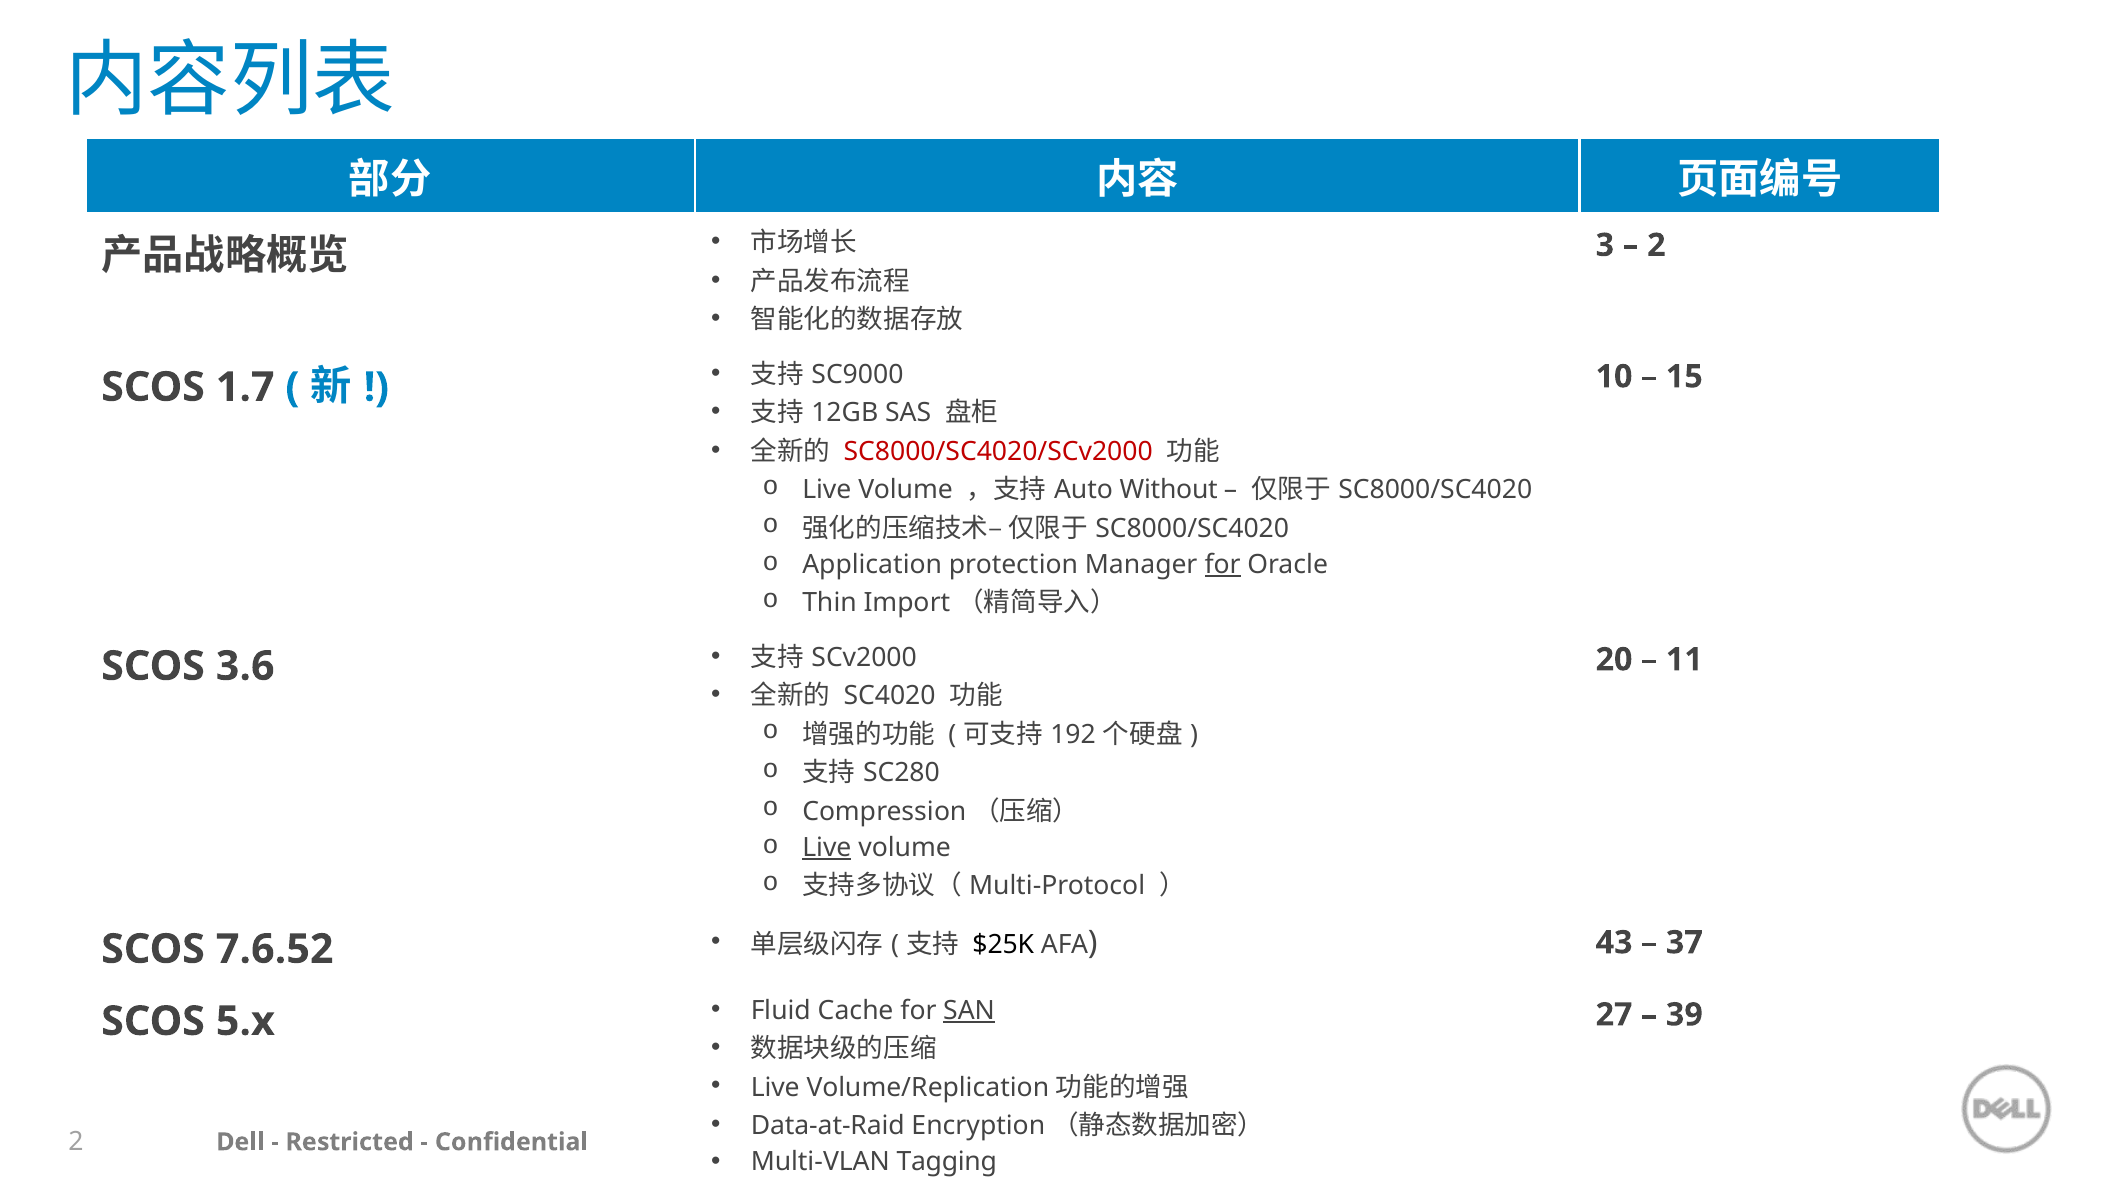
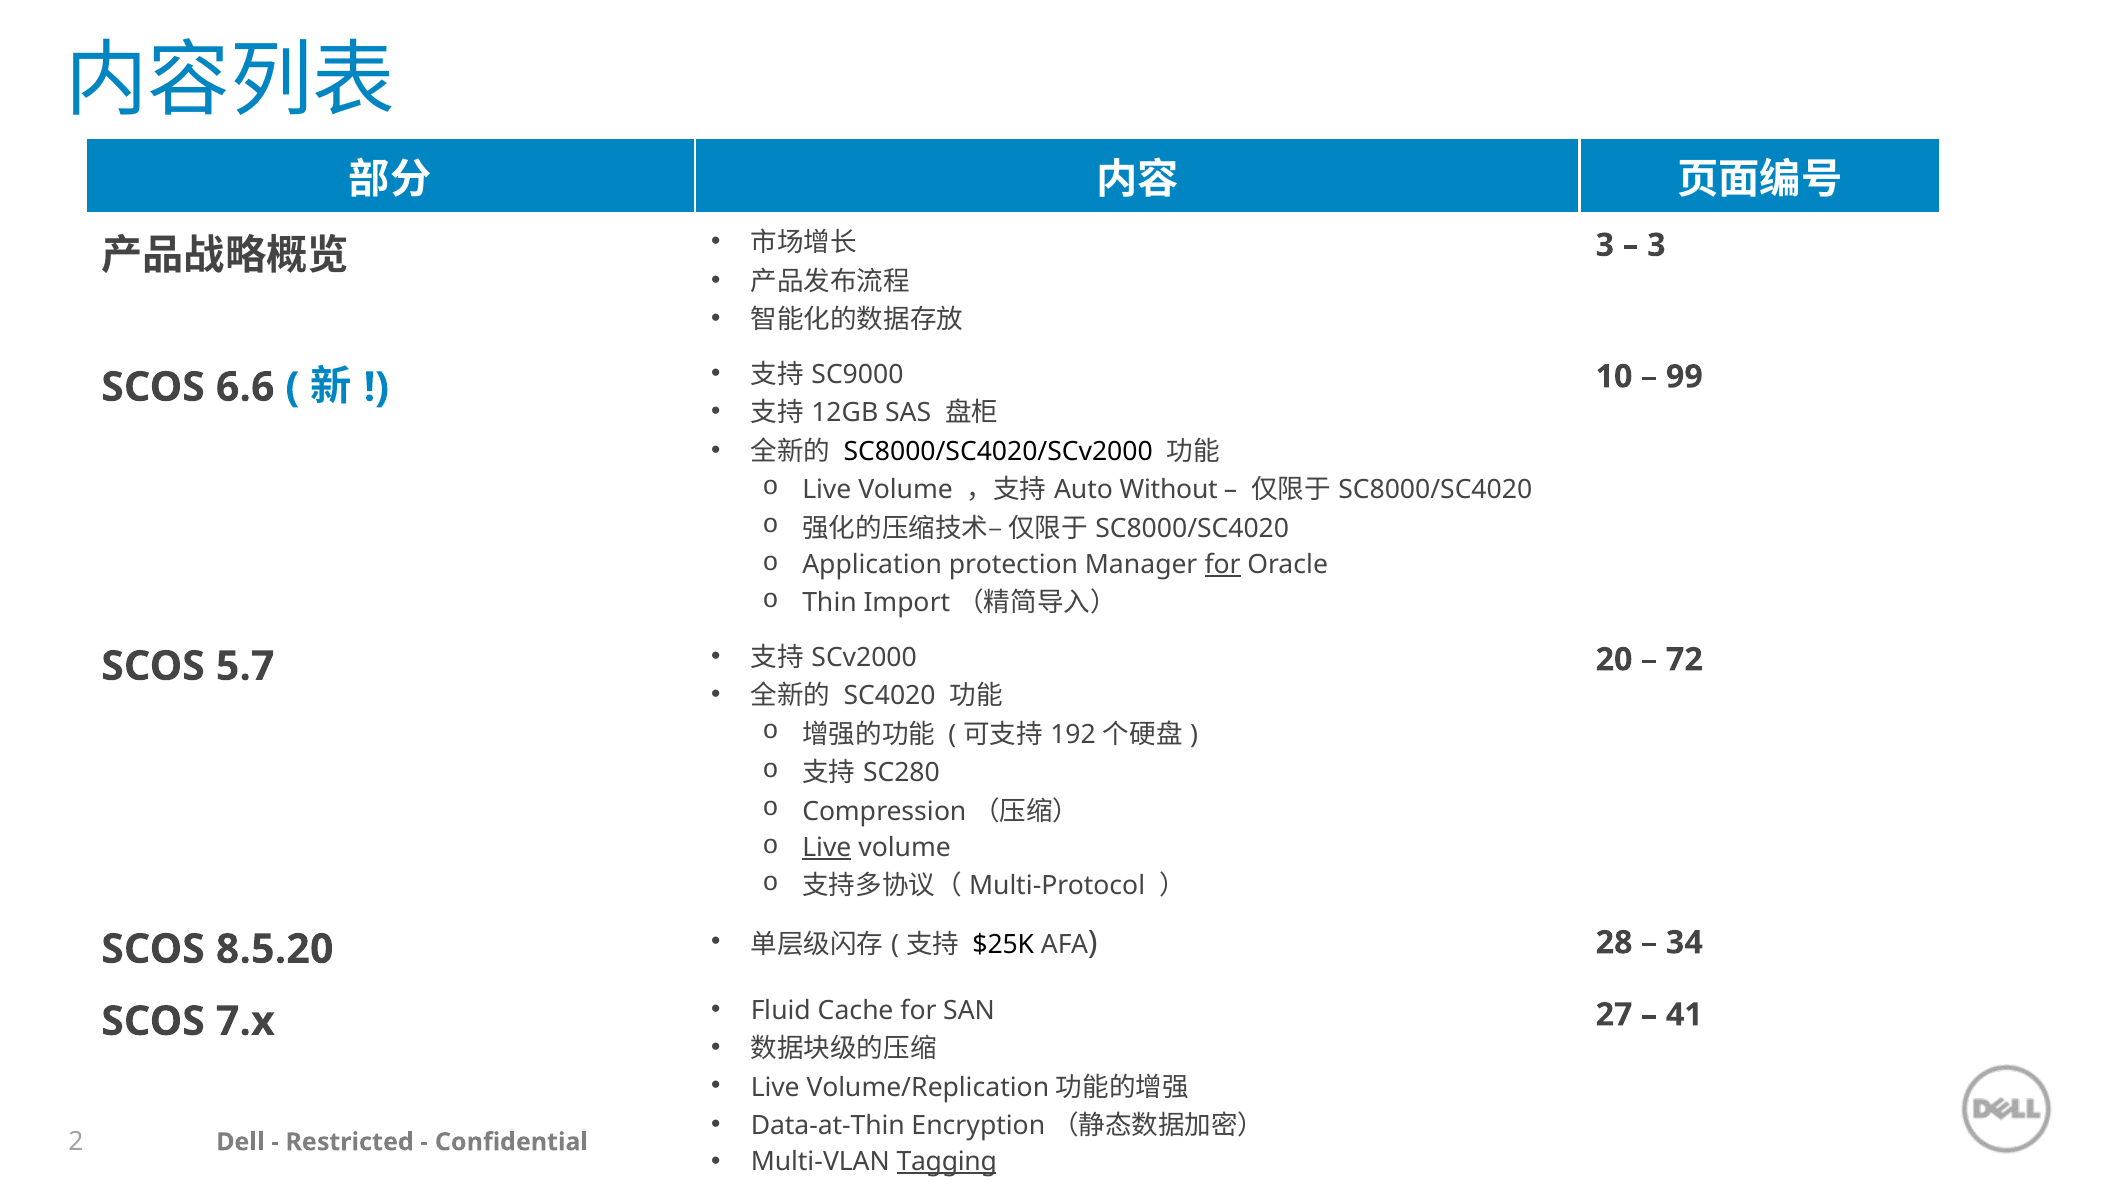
2 at (1656, 245): 2 -> 3
15: 15 -> 99
1.7: 1.7 -> 6.6
SC8000/SC4020/SCv2000 colour: red -> black
11: 11 -> 72
3.6: 3.6 -> 5.7
AFA 43: 43 -> 28
37 at (1684, 943): 37 -> 34
7.6.52: 7.6.52 -> 8.5.20
SAN underline: present -> none
39: 39 -> 41
5.x: 5.x -> 7.x
Data-at-Raid: Data-at-Raid -> Data-at-Thin
Tagging underline: none -> present
